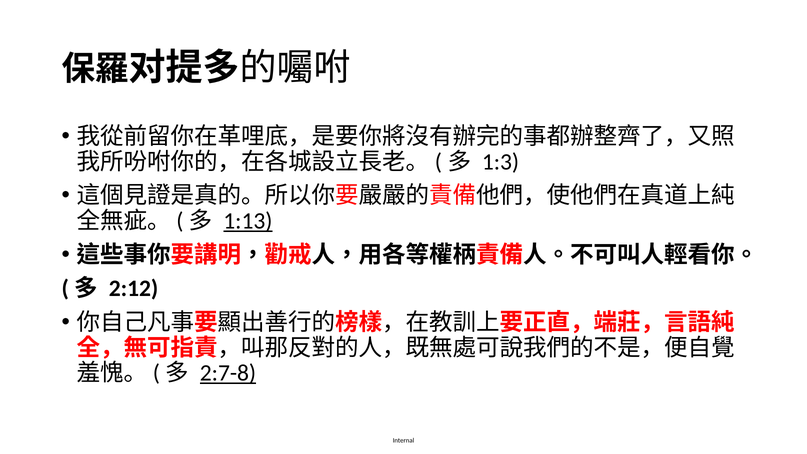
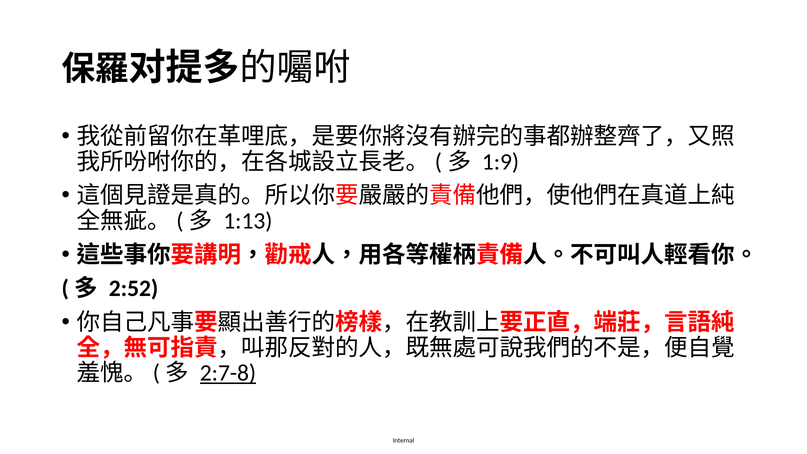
1:3: 1:3 -> 1:9
1:13 underline: present -> none
2:12: 2:12 -> 2:52
